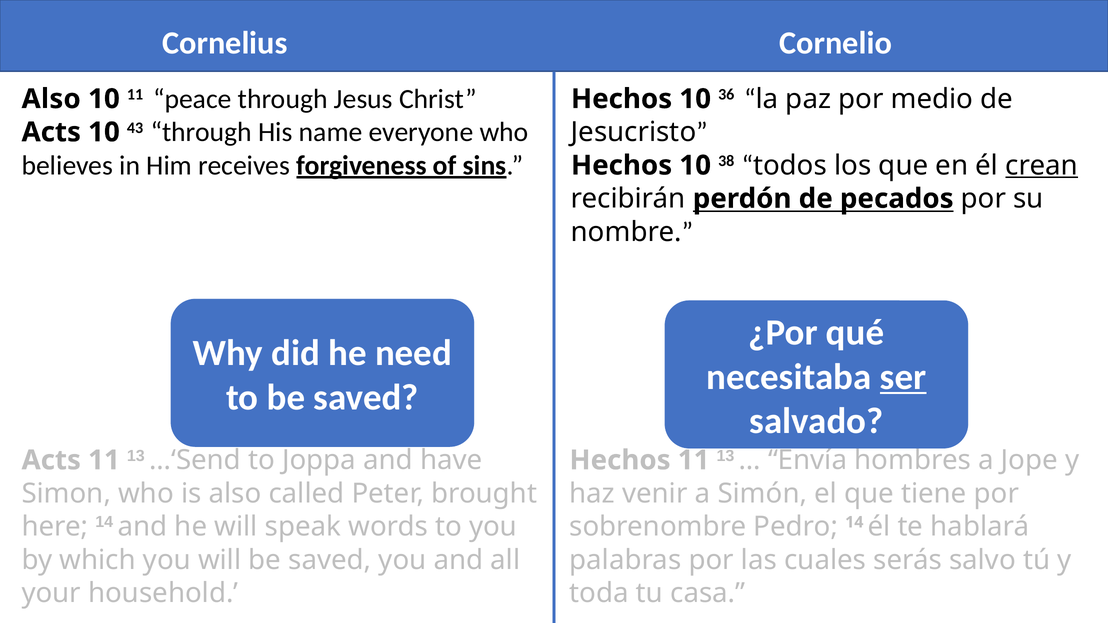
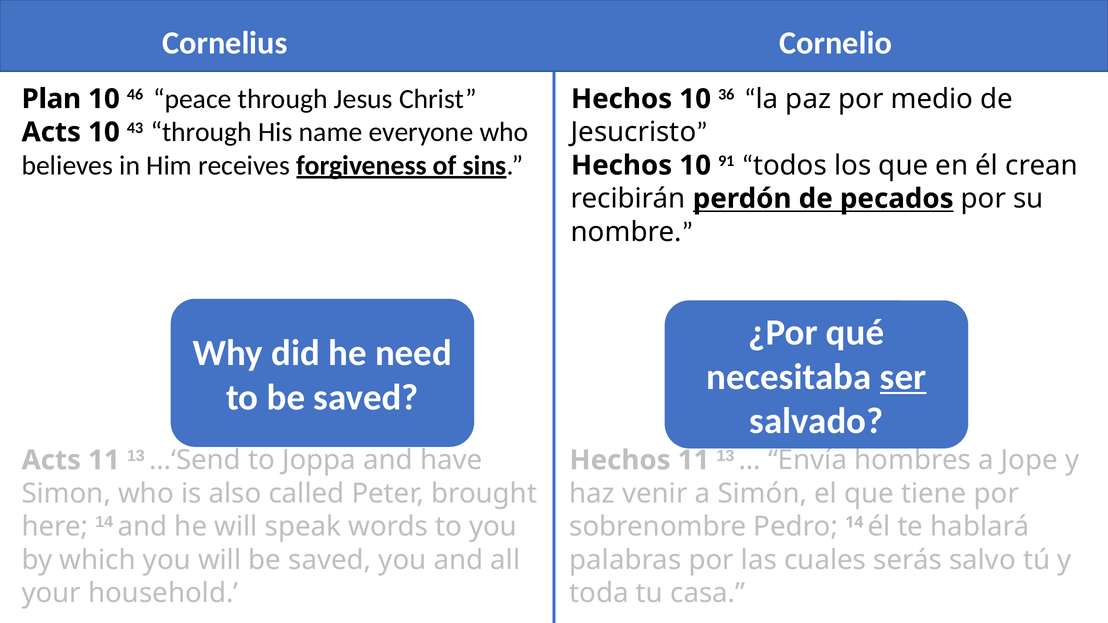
Also at (51, 99): Also -> Plan
10 11: 11 -> 46
38: 38 -> 91
crean underline: present -> none
